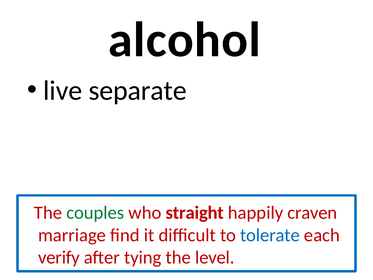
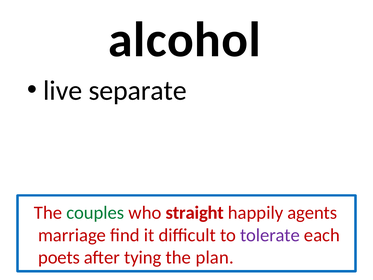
craven: craven -> agents
tolerate colour: blue -> purple
verify: verify -> poets
level: level -> plan
